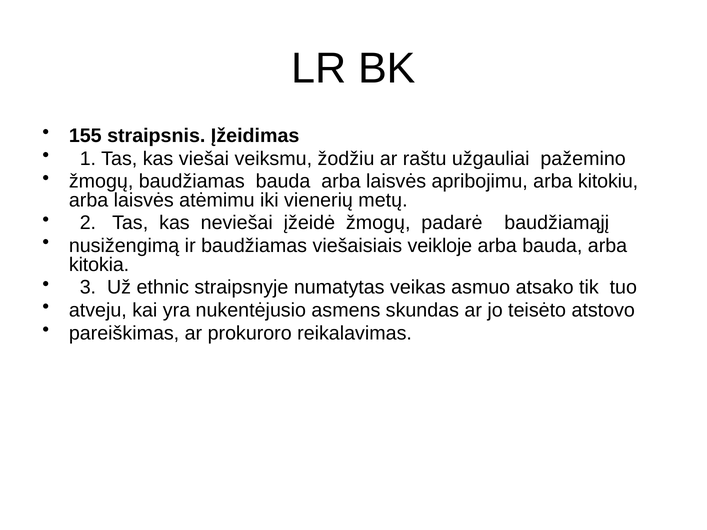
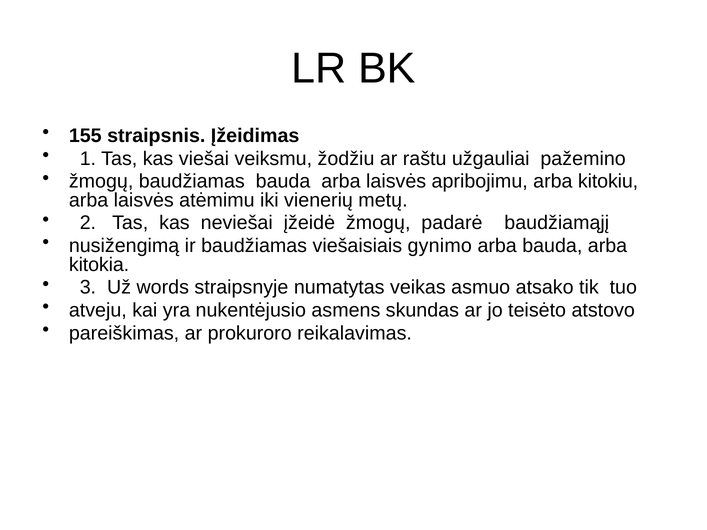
veikloje: veikloje -> gynimo
ethnic: ethnic -> words
